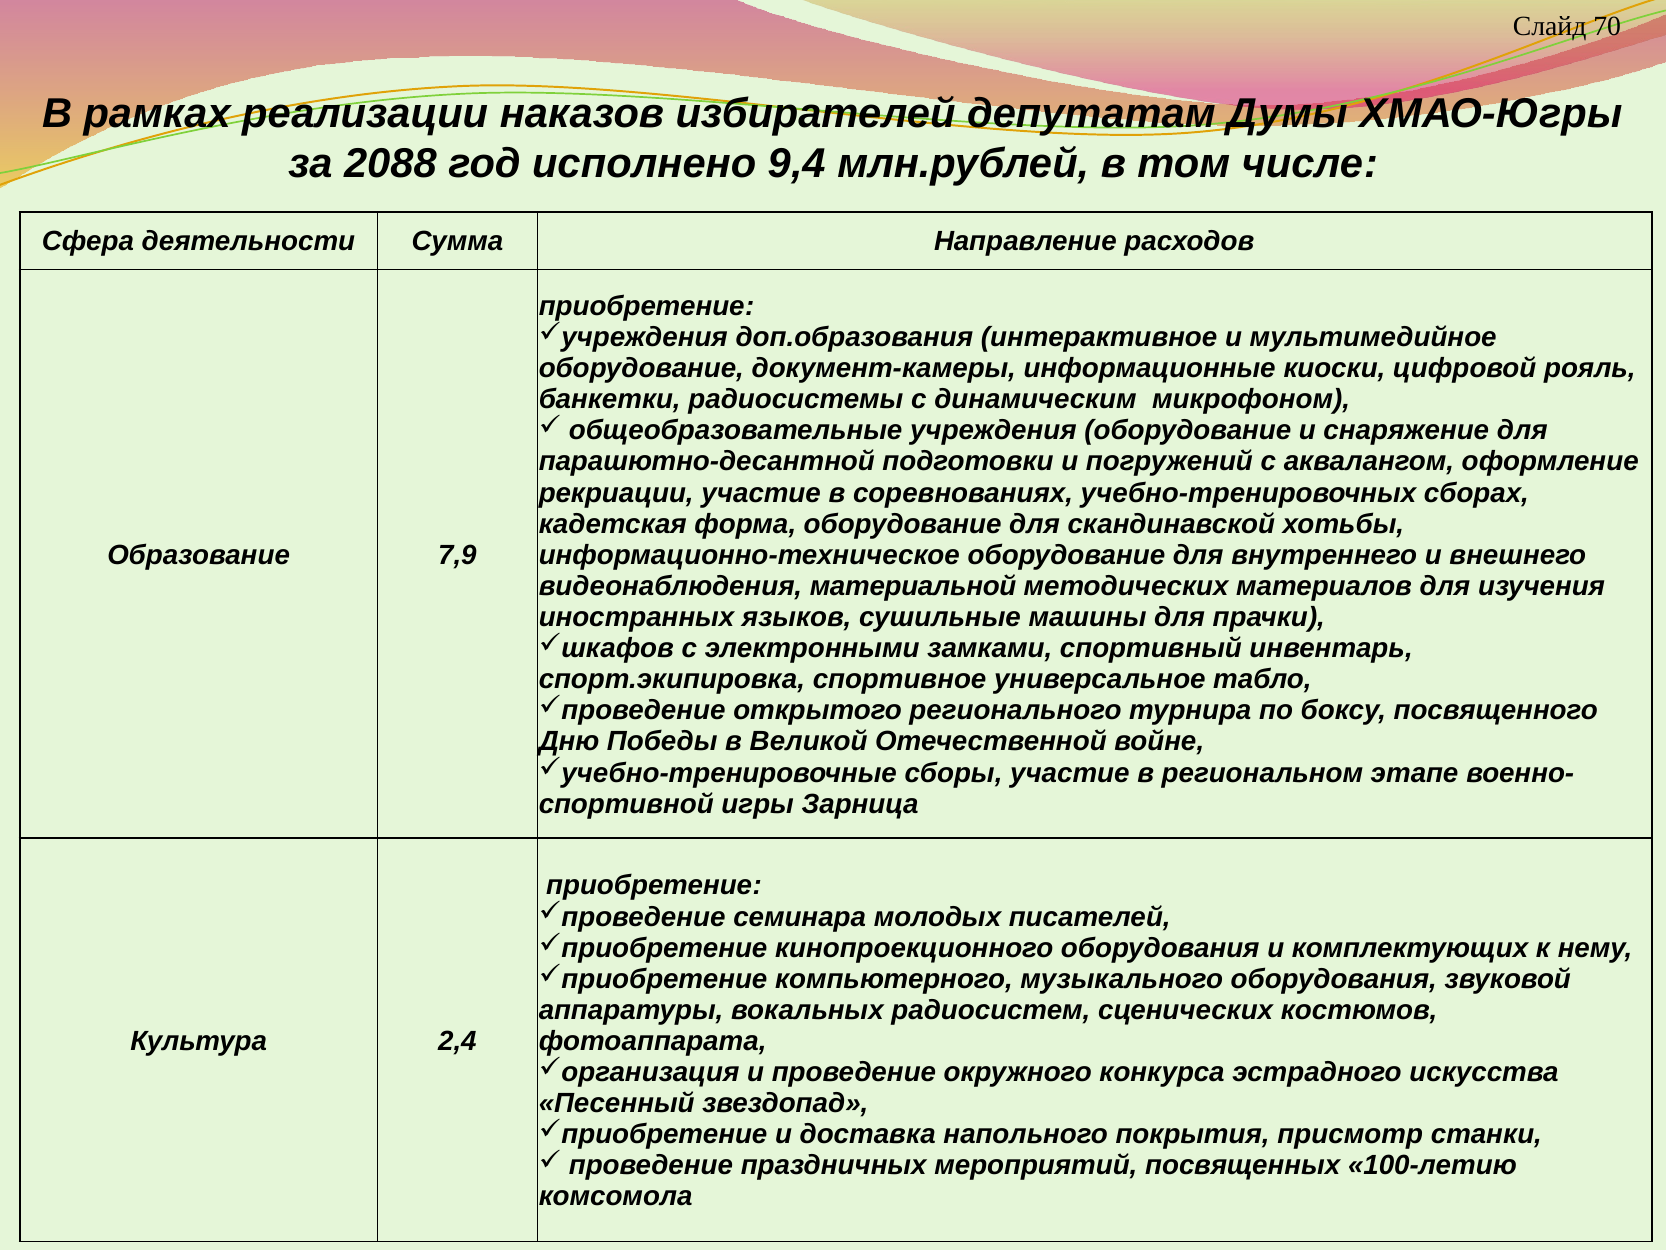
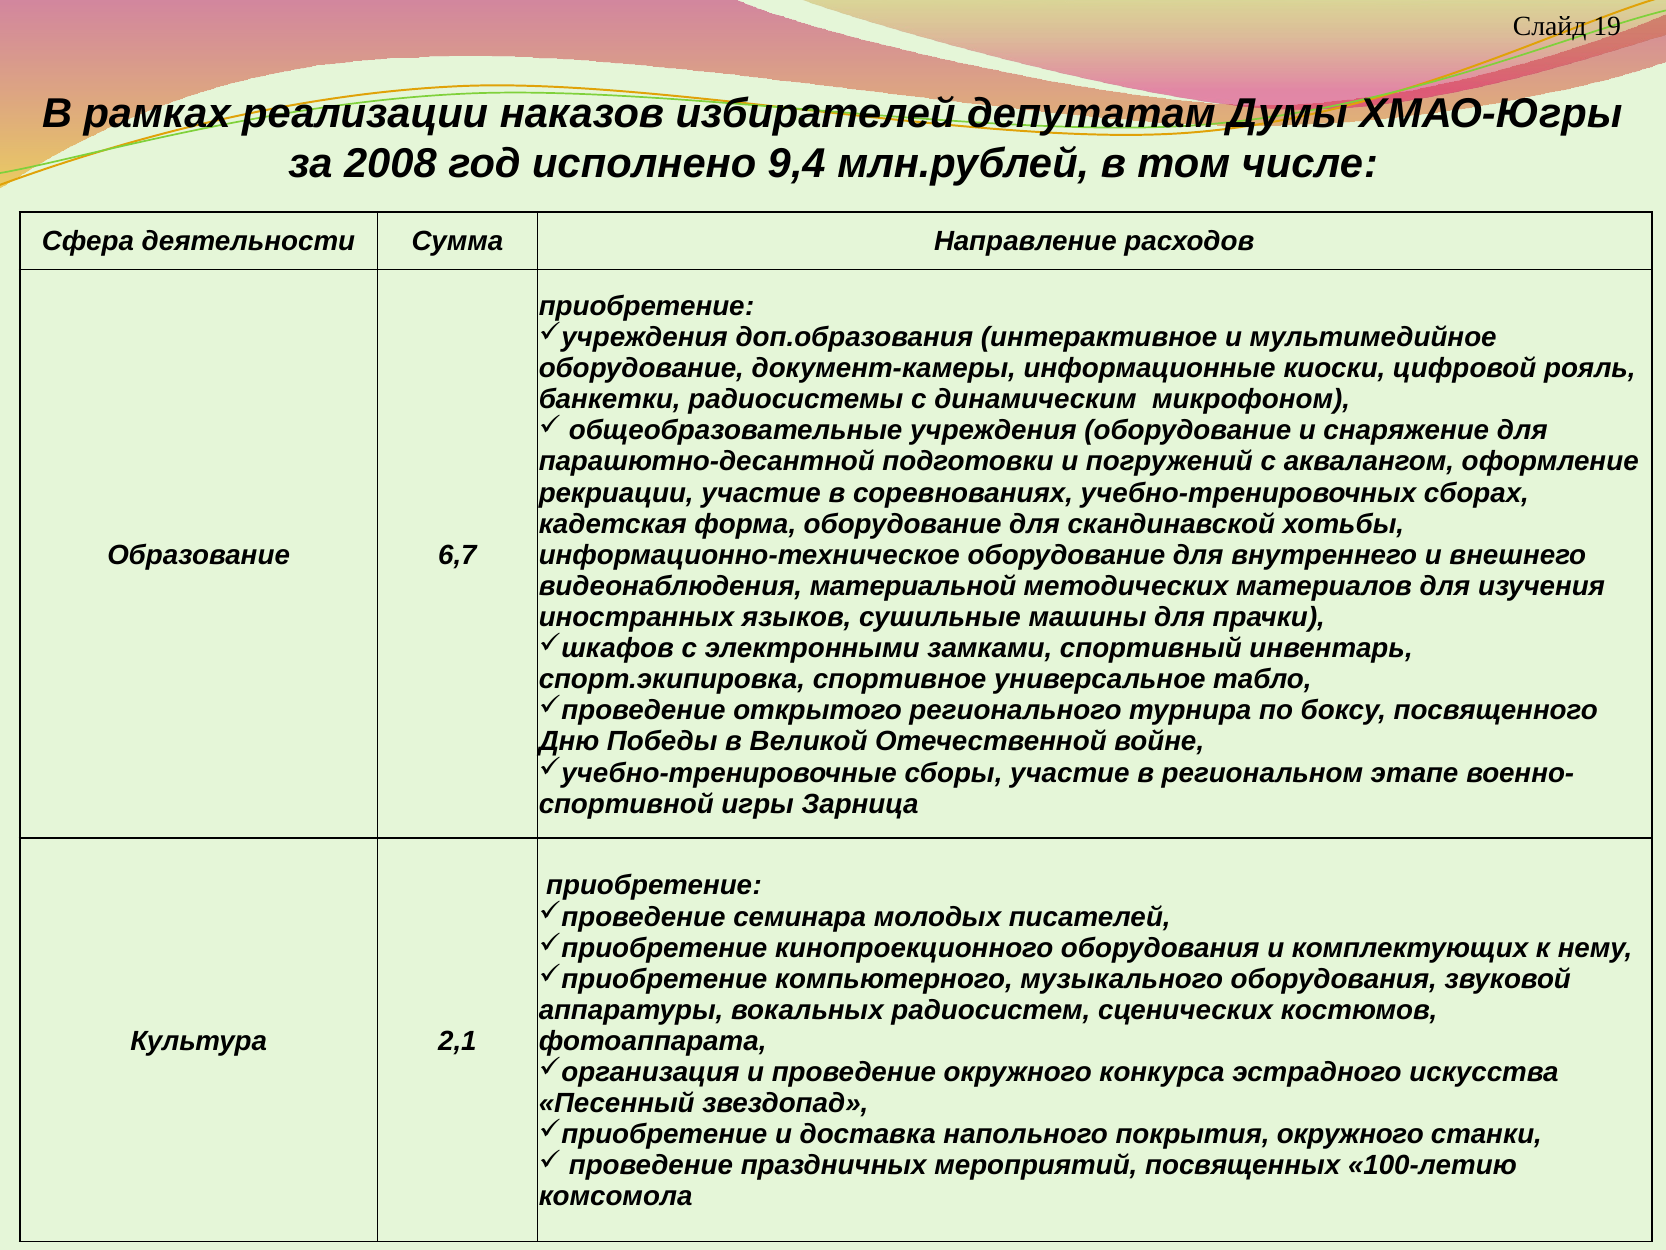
70: 70 -> 19
2088: 2088 -> 2008
7,9: 7,9 -> 6,7
2,4: 2,4 -> 2,1
покрытия присмотр: присмотр -> окружного
